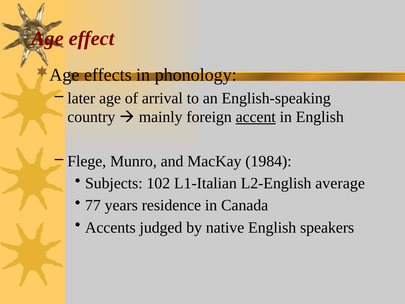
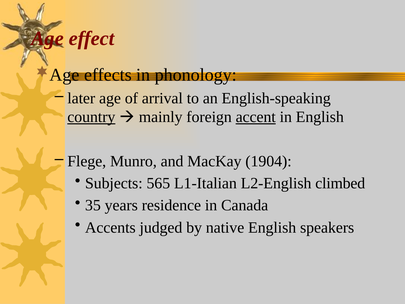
country underline: none -> present
1984: 1984 -> 1904
102: 102 -> 565
average: average -> climbed
77: 77 -> 35
